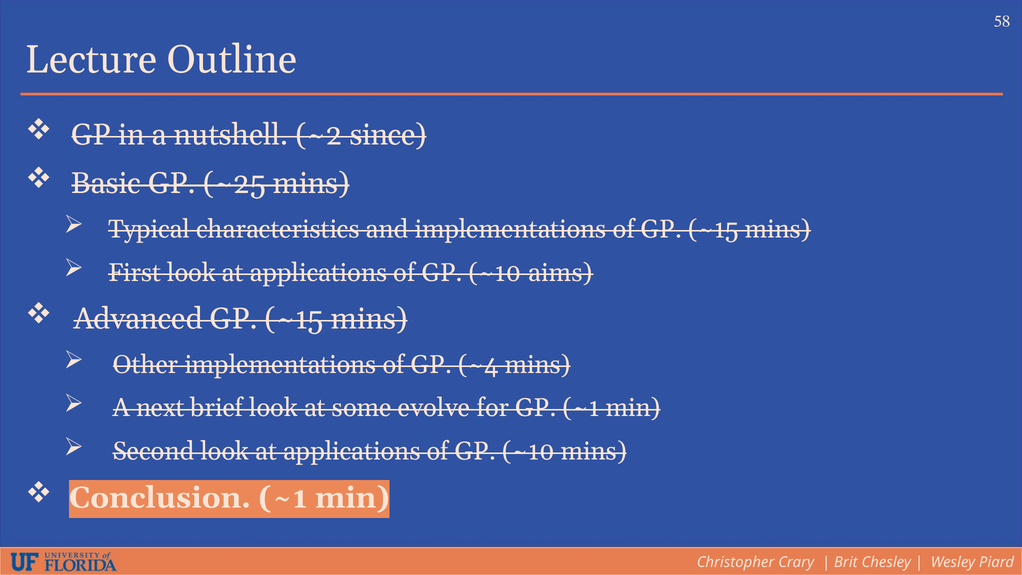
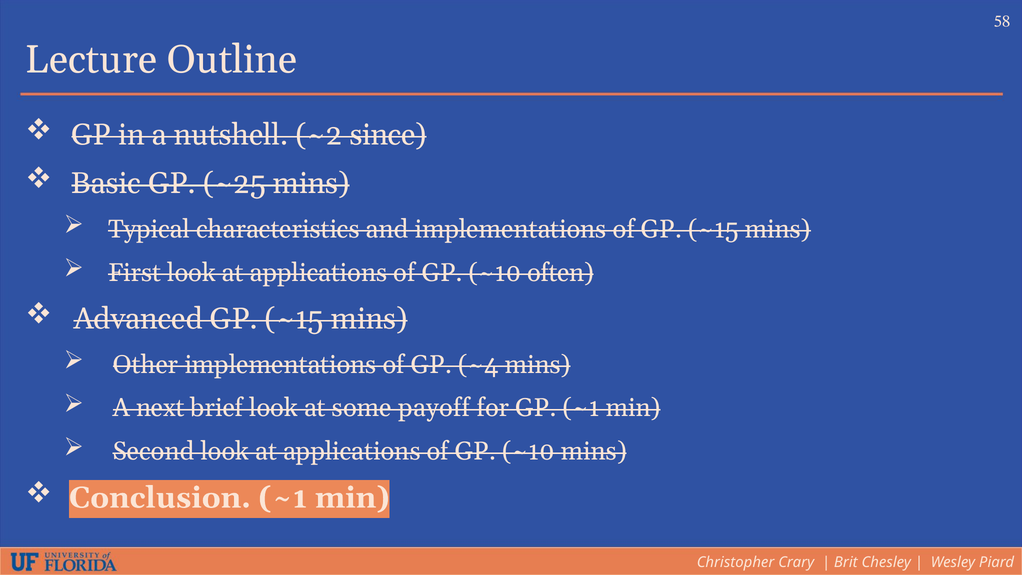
aims: aims -> often
evolve: evolve -> payoff
